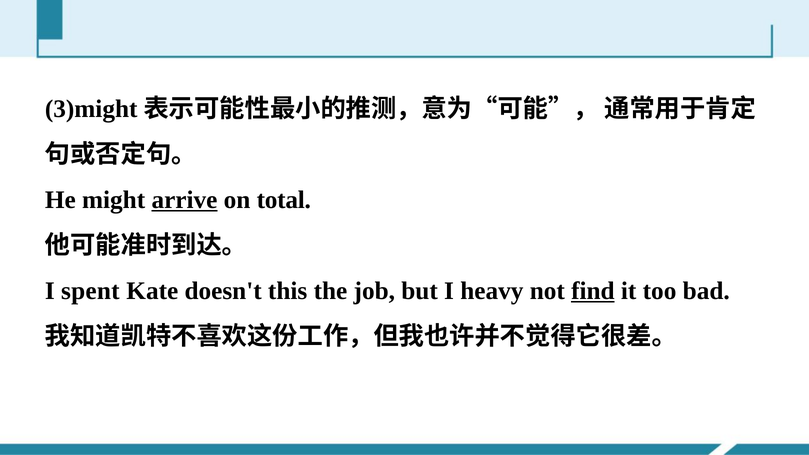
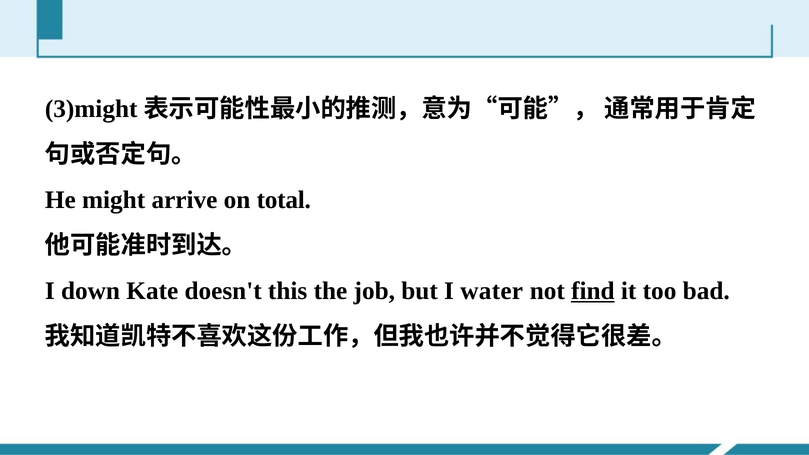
arrive underline: present -> none
spent: spent -> down
heavy: heavy -> water
